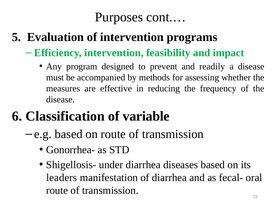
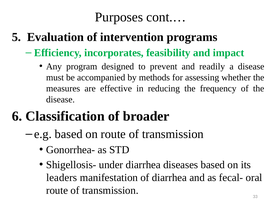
Efficiency intervention: intervention -> incorporates
variable: variable -> broader
